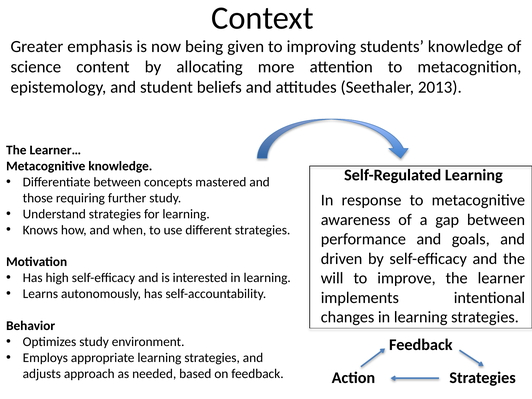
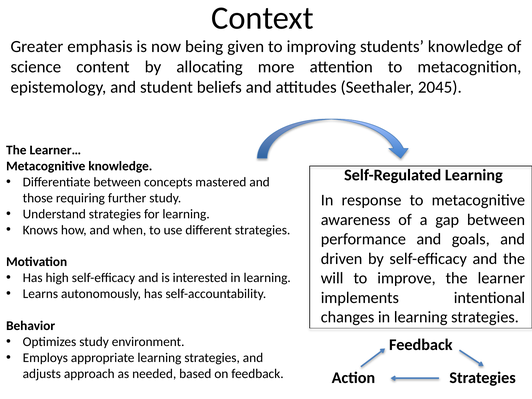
2013: 2013 -> 2045
